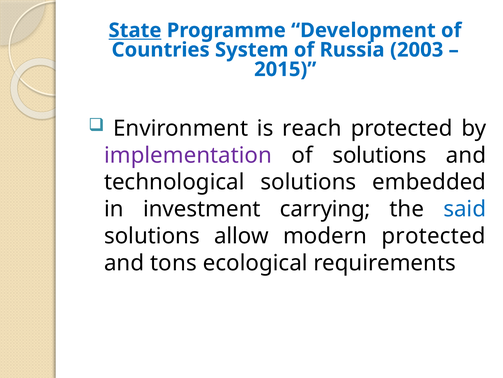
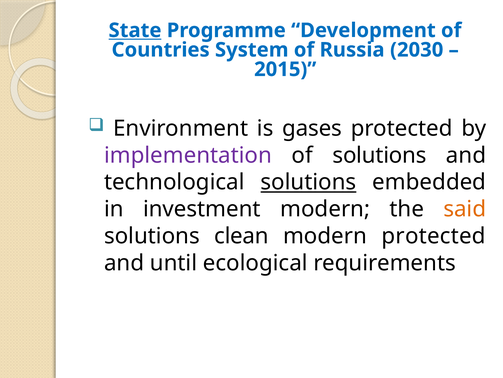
2003: 2003 -> 2030
reach: reach -> gases
solutions at (308, 182) underline: none -> present
investment carrying: carrying -> modern
said colour: blue -> orange
allow: allow -> clean
tons: tons -> until
